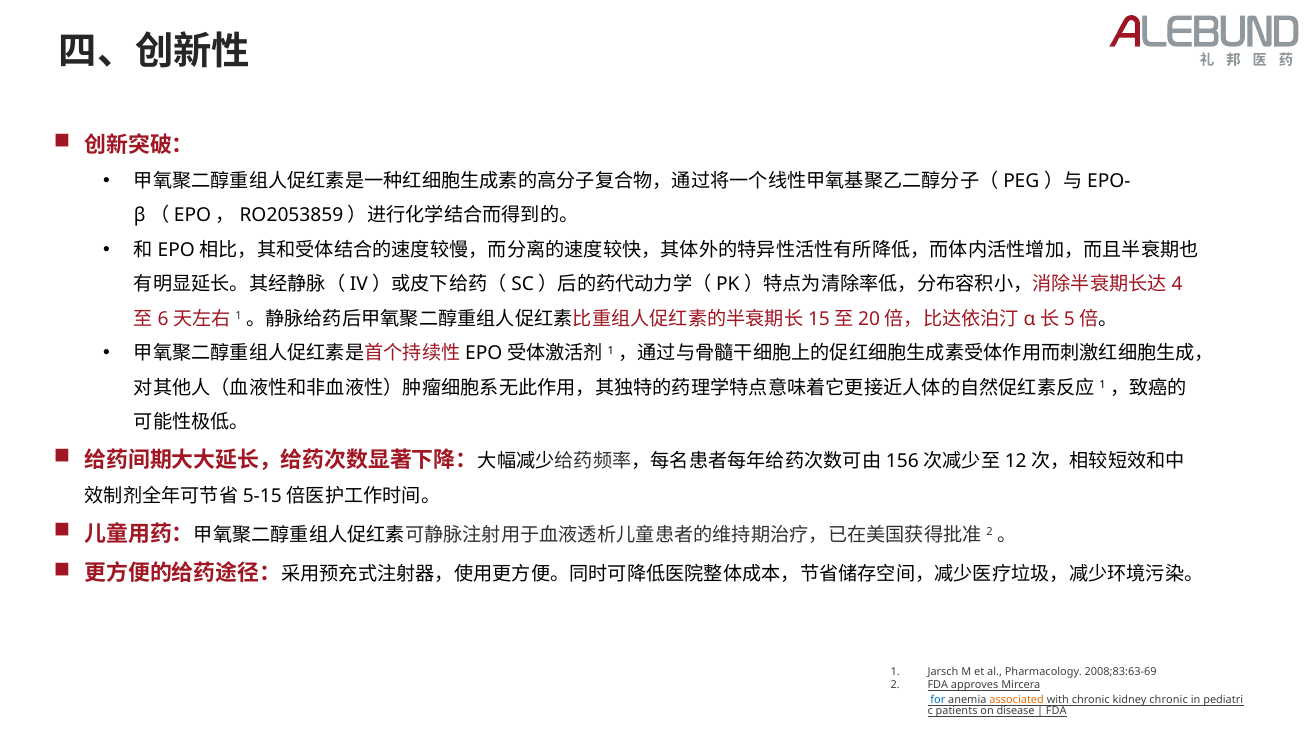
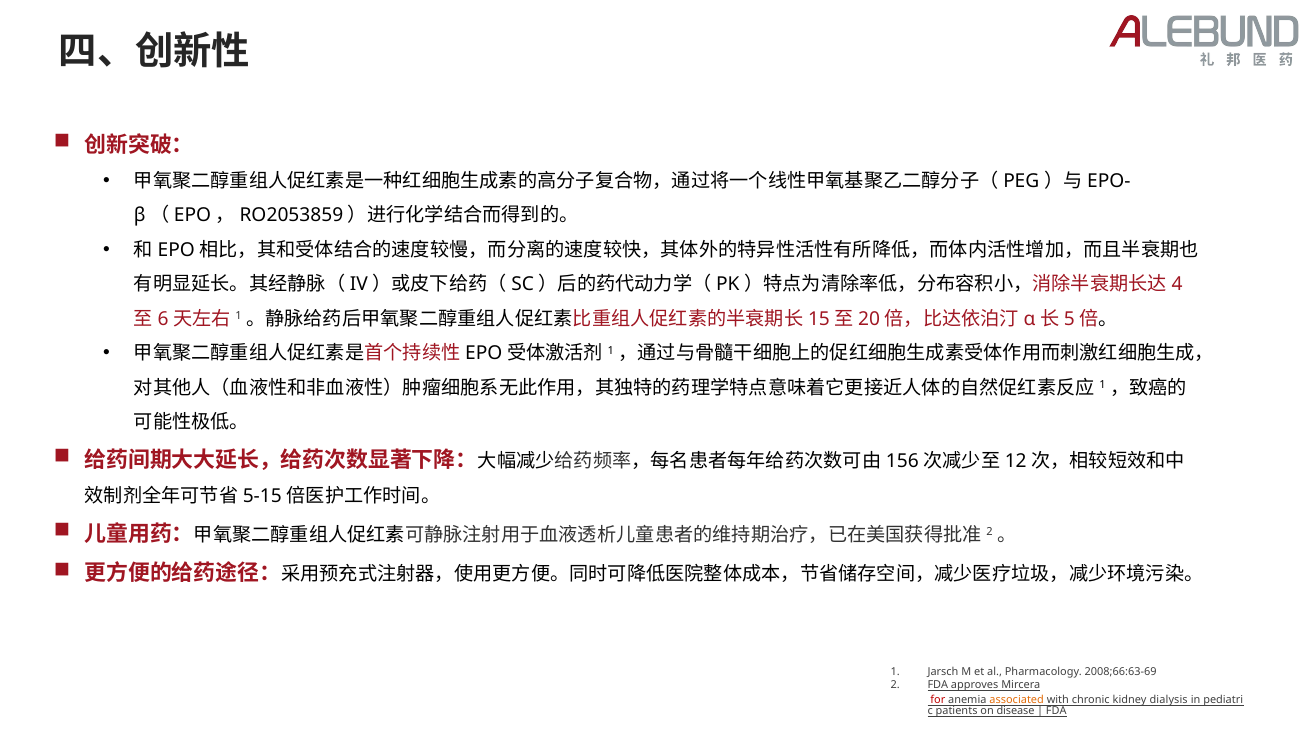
2008;83:63-69: 2008;83:63-69 -> 2008;66:63-69
for colour: blue -> red
kidney chronic: chronic -> dialysis
